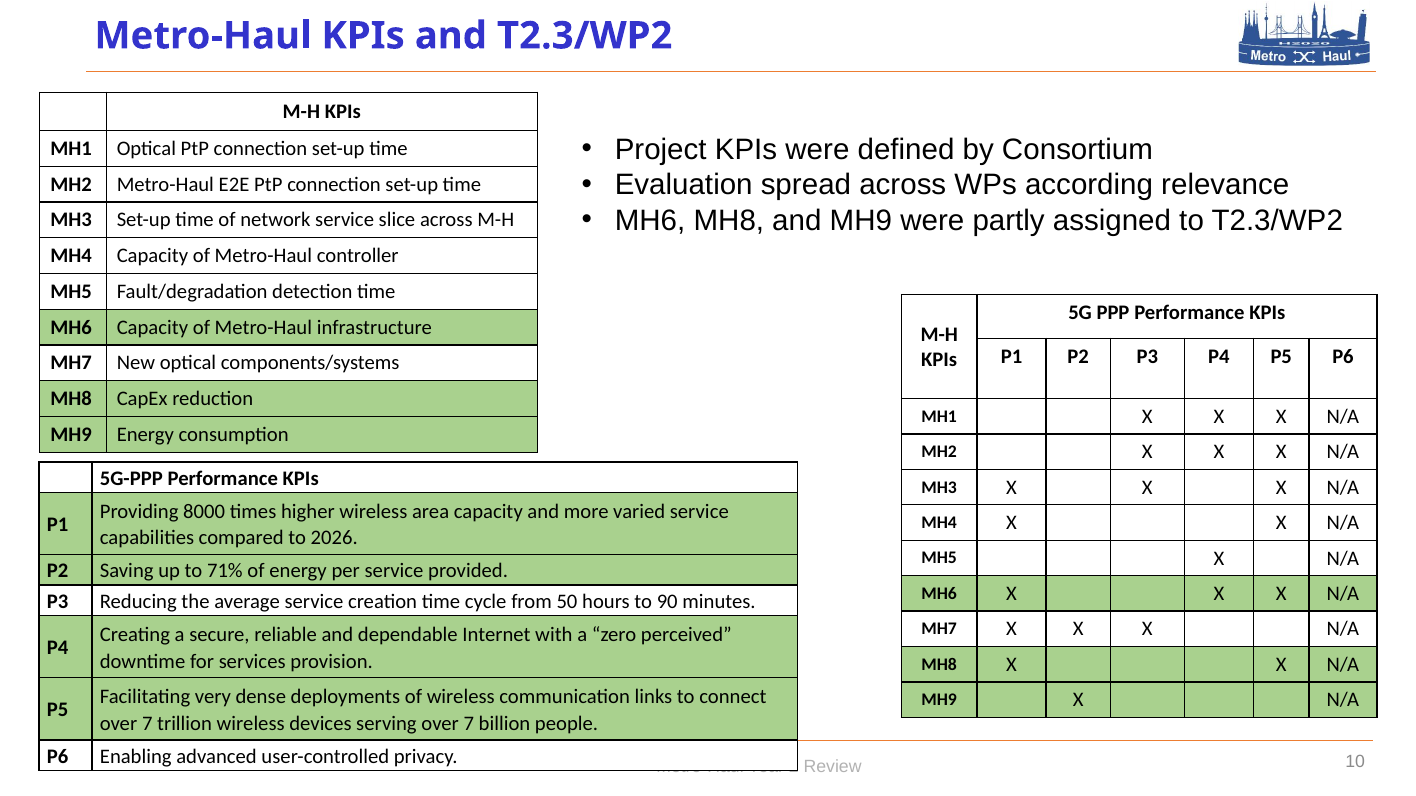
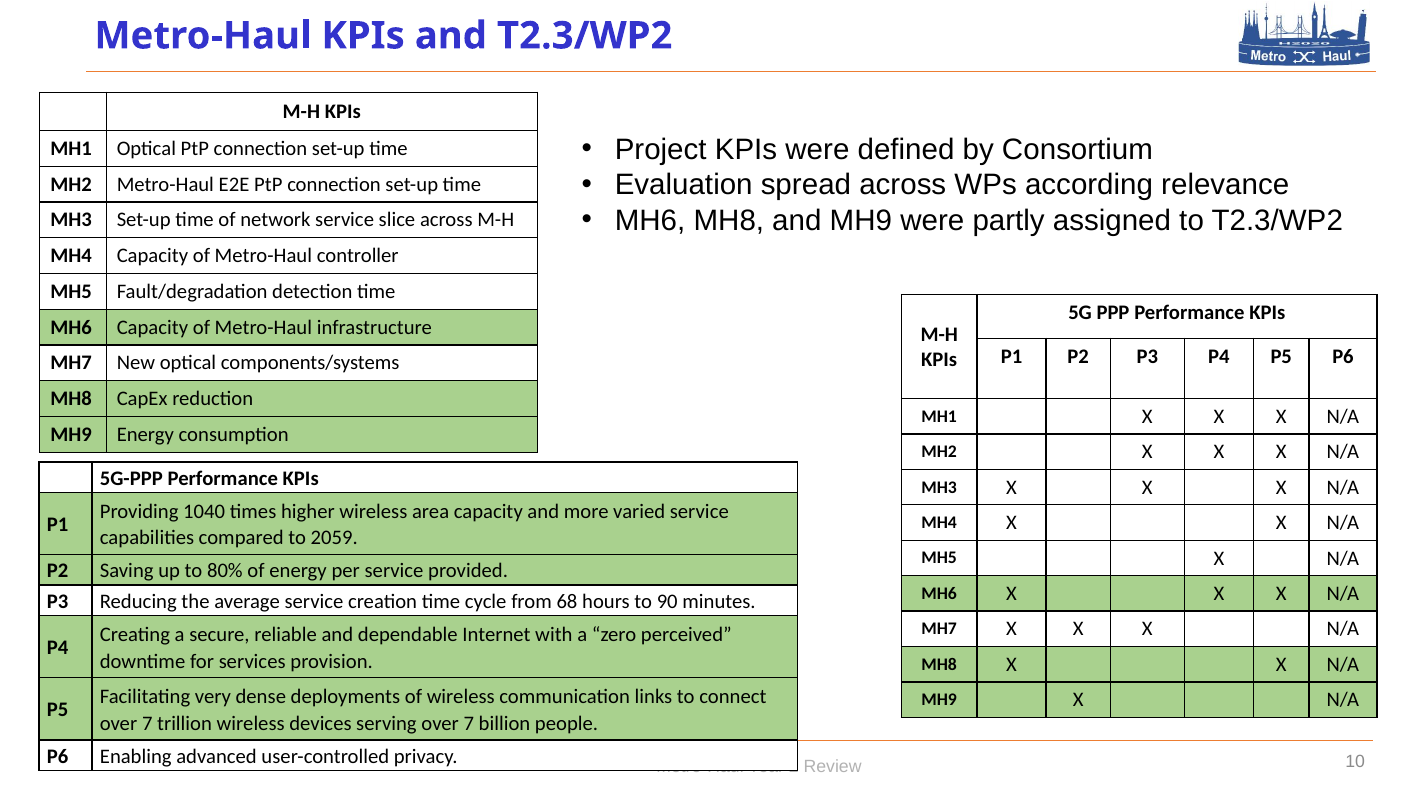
8000: 8000 -> 1040
2026: 2026 -> 2059
71%: 71% -> 80%
50: 50 -> 68
